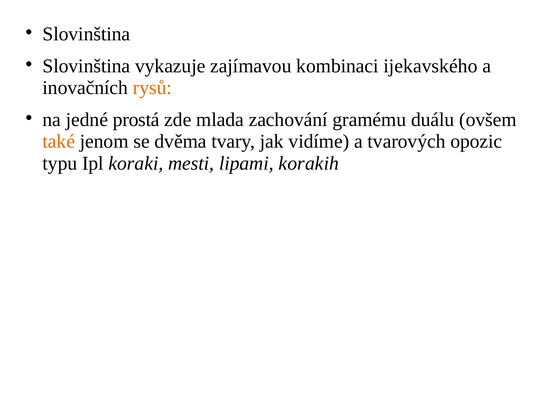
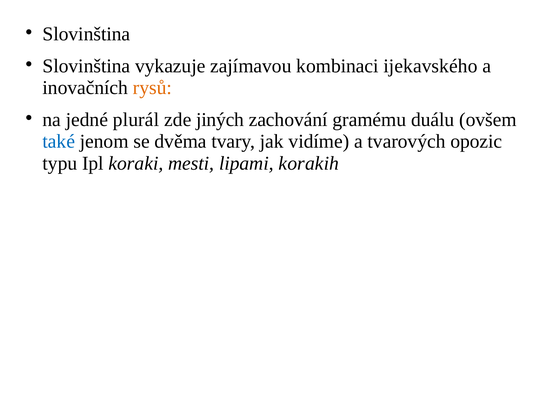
prostá: prostá -> plurál
mlada: mlada -> jiných
také colour: orange -> blue
